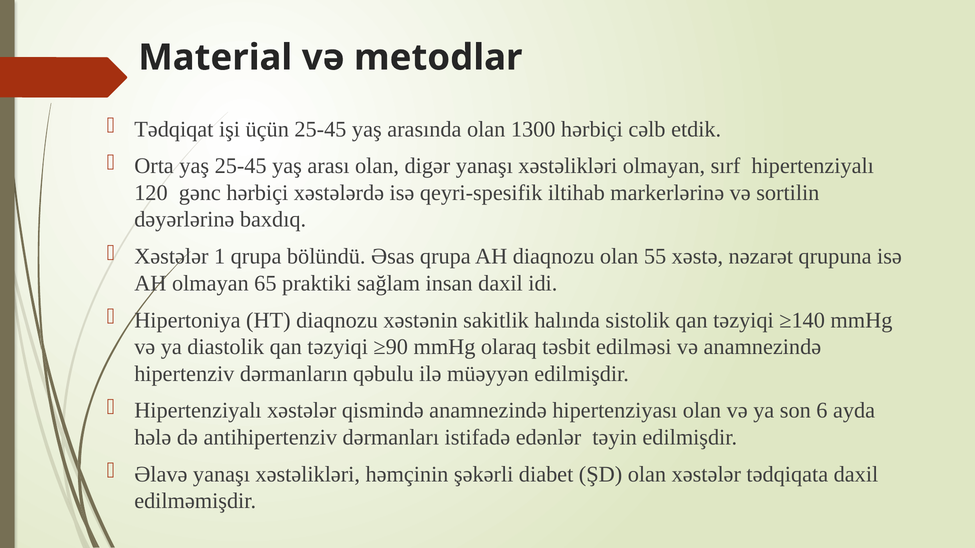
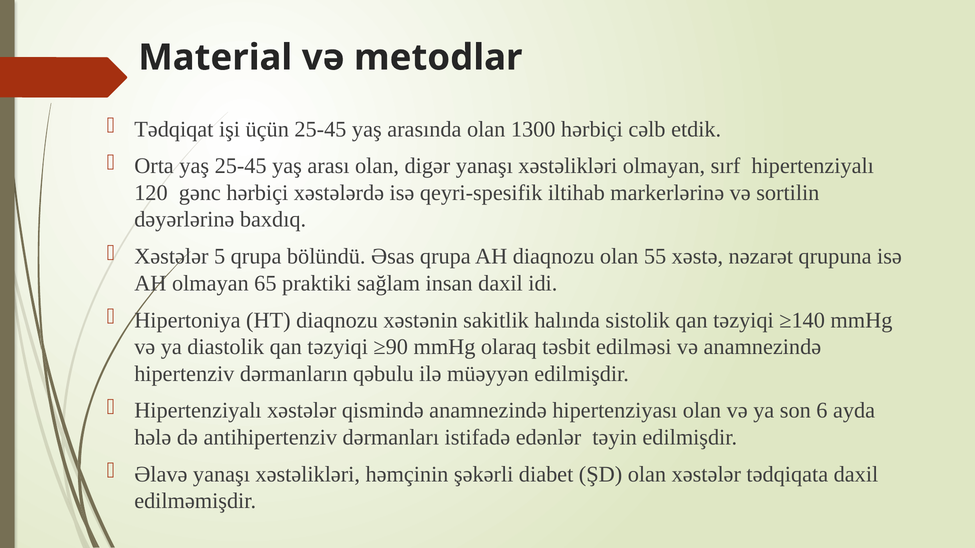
1: 1 -> 5
